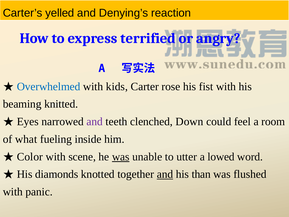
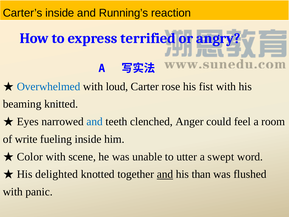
Carter’s yelled: yelled -> inside
Denying’s: Denying’s -> Running’s
kids: kids -> loud
and at (95, 121) colour: purple -> blue
Down: Down -> Anger
what: what -> write
was at (121, 157) underline: present -> none
lowed: lowed -> swept
diamonds: diamonds -> delighted
